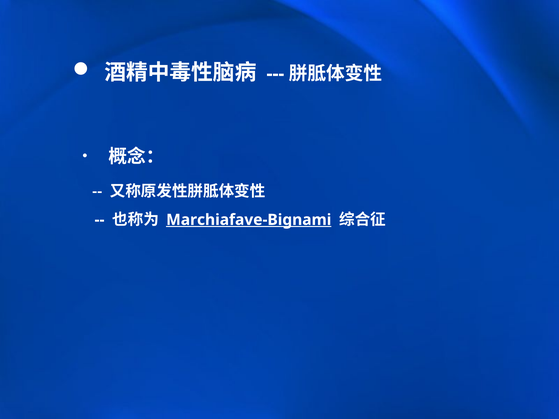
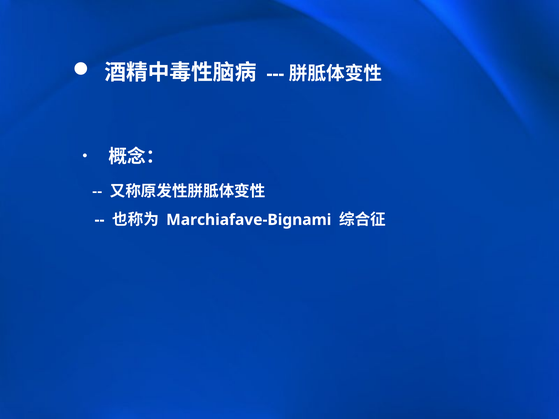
Marchiafave-Bignami underline: present -> none
